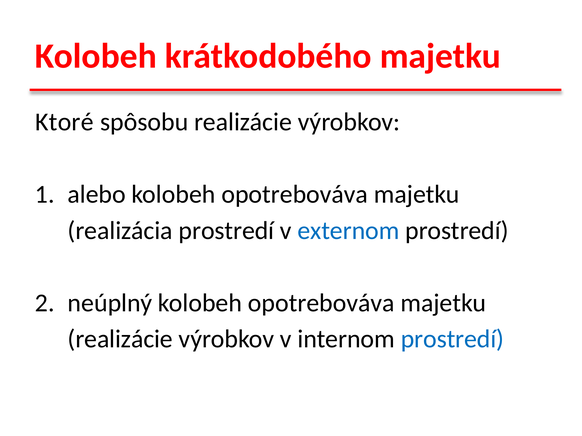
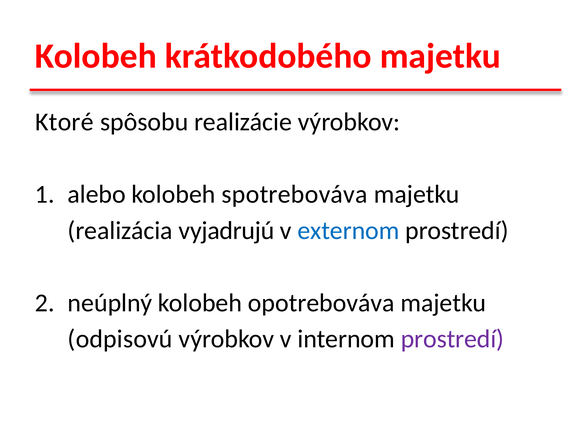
opotrebováva at (295, 195): opotrebováva -> spotrebováva
realizácia prostredí: prostredí -> vyjadrujú
realizácie at (120, 339): realizácie -> odpisovú
prostredí at (452, 339) colour: blue -> purple
